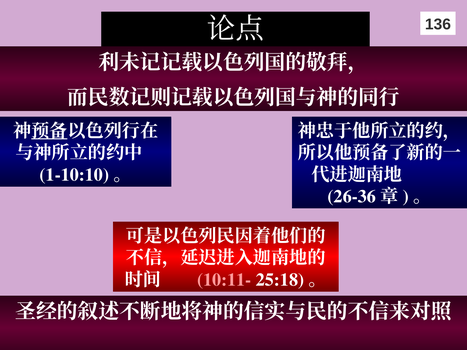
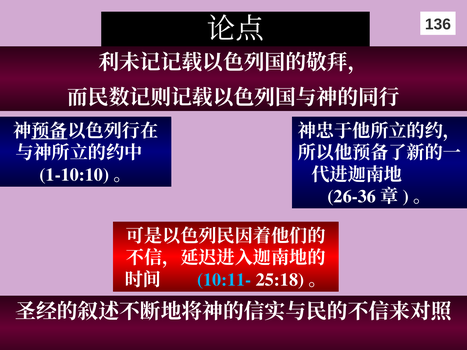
10:11- colour: pink -> light blue
